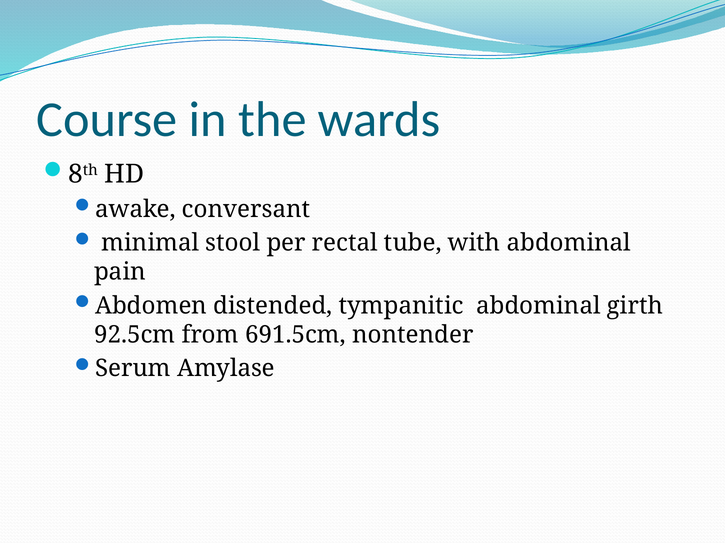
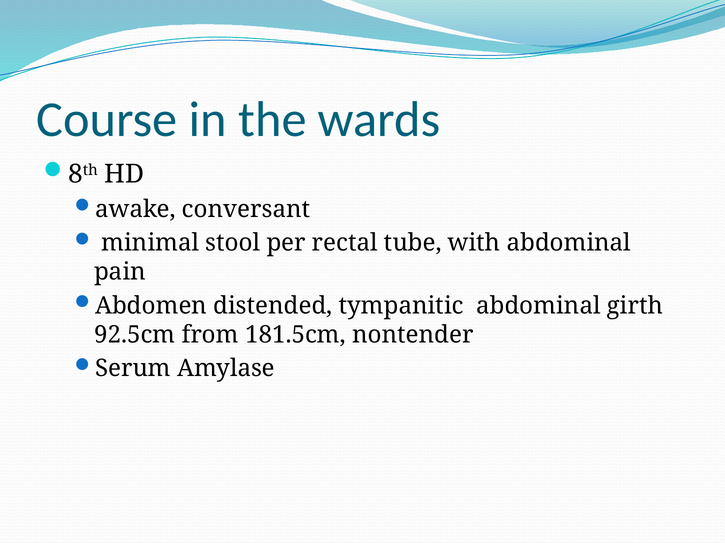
691.5cm: 691.5cm -> 181.5cm
